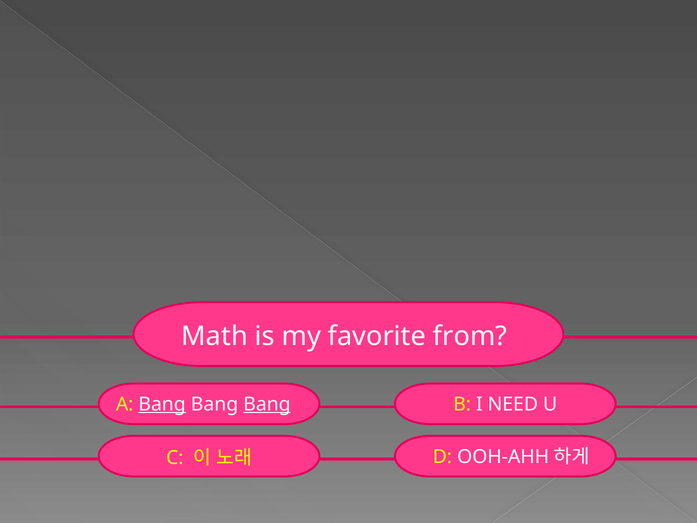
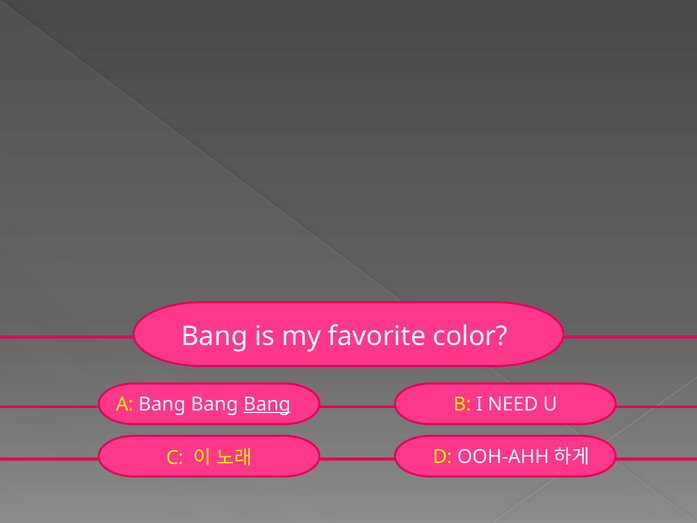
Math at (214, 336): Math -> Bang
from: from -> color
Bang at (162, 404) underline: present -> none
